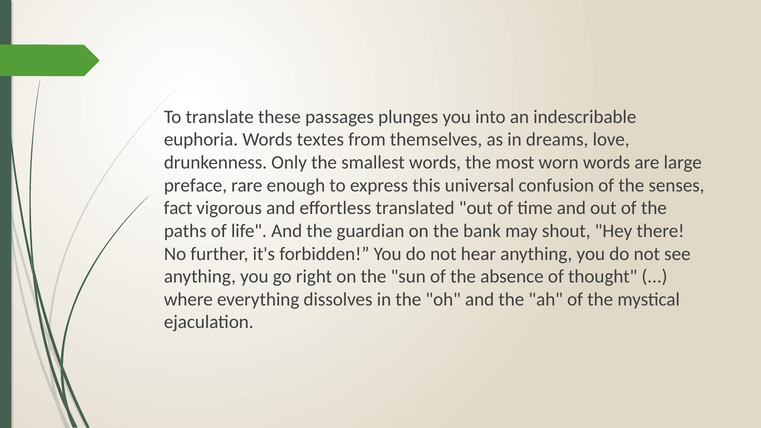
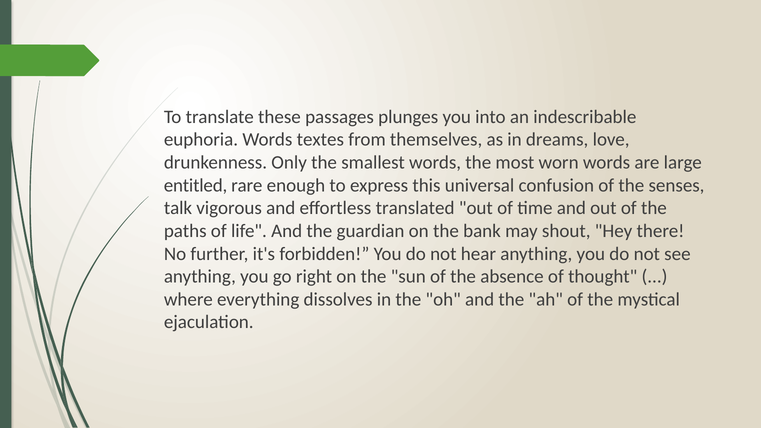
preface: preface -> entitled
fact: fact -> talk
